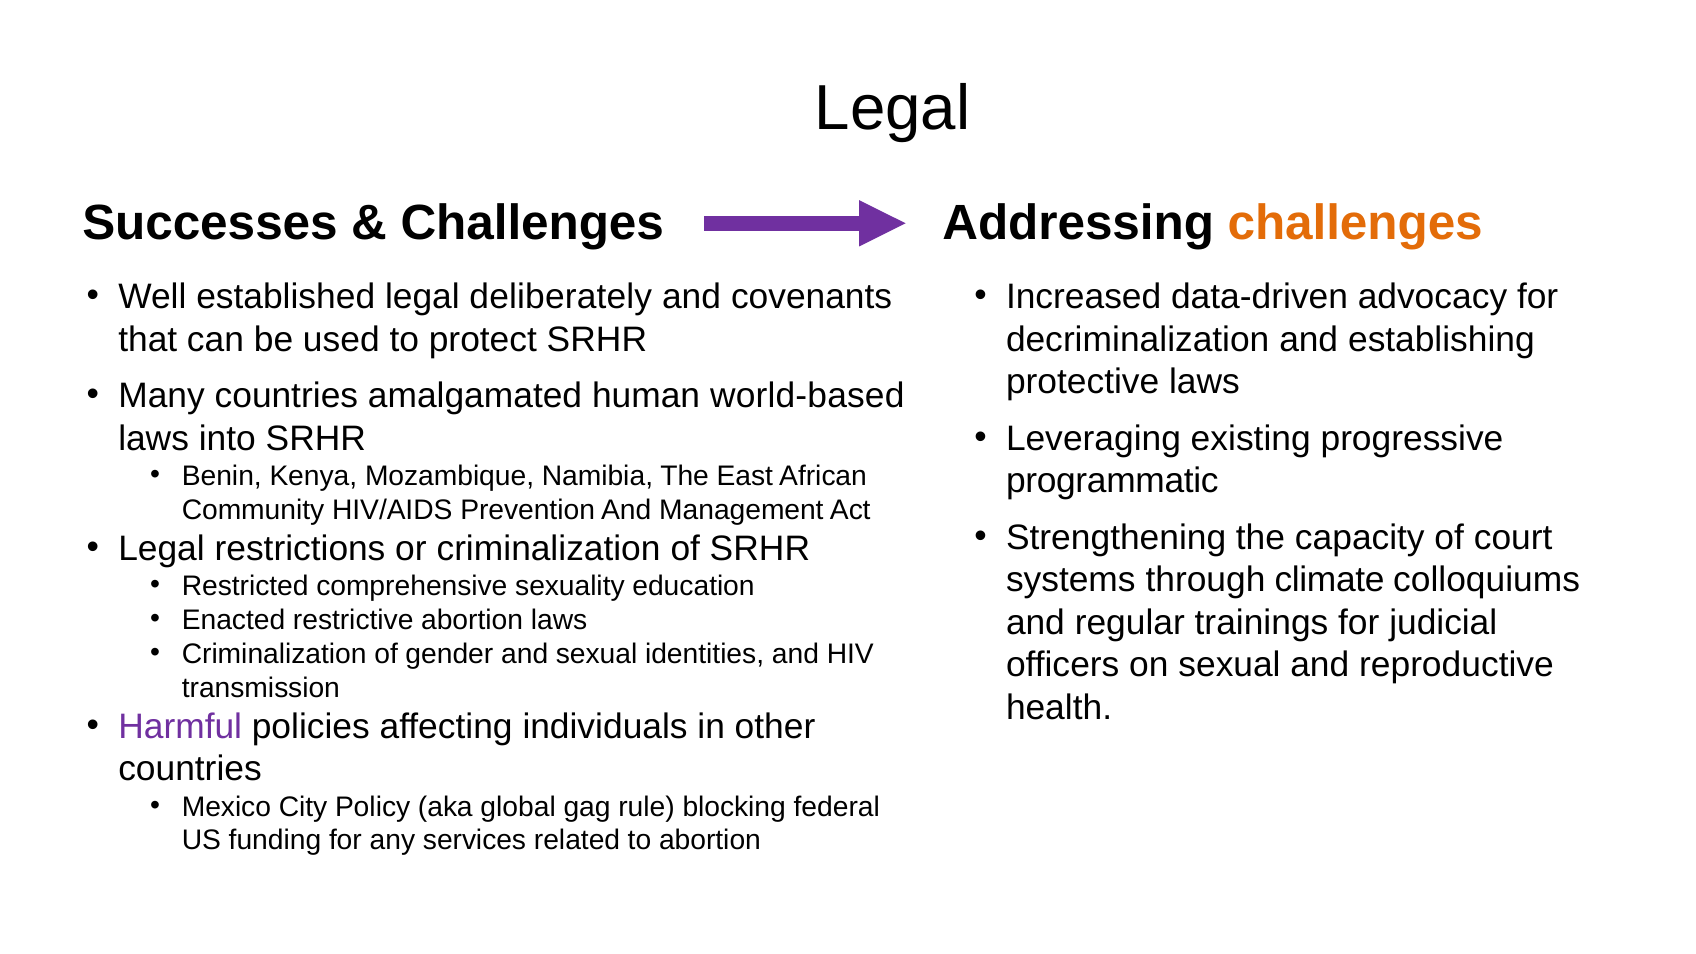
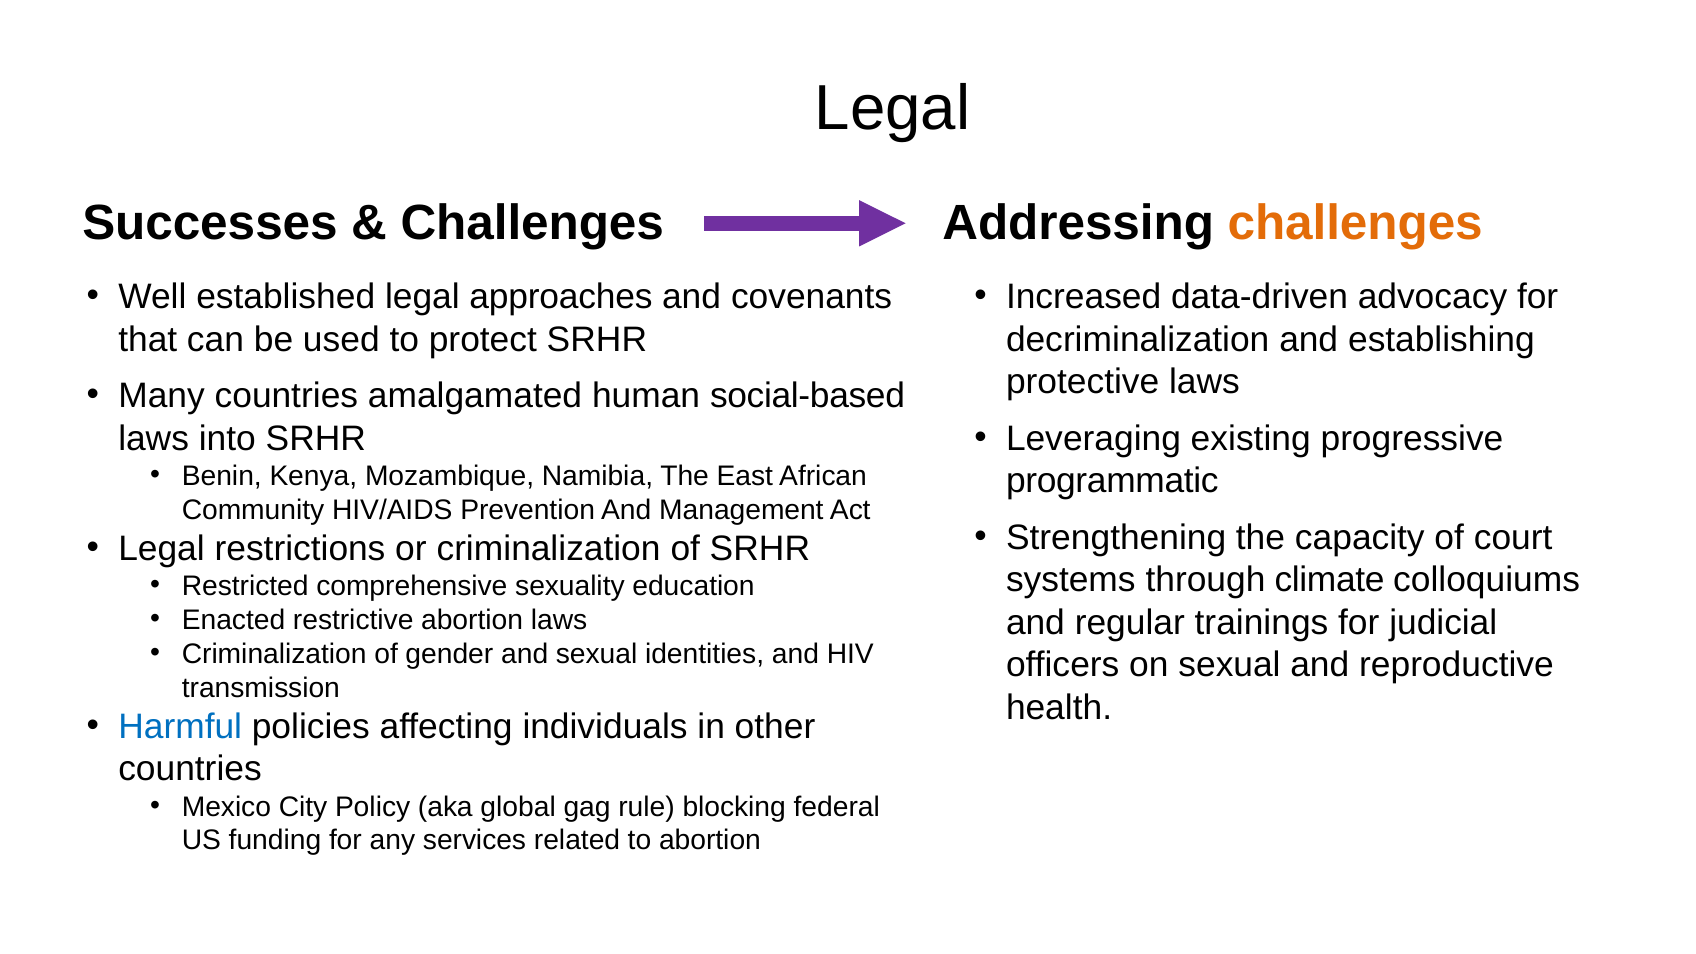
deliberately: deliberately -> approaches
world-based: world-based -> social-based
Harmful colour: purple -> blue
